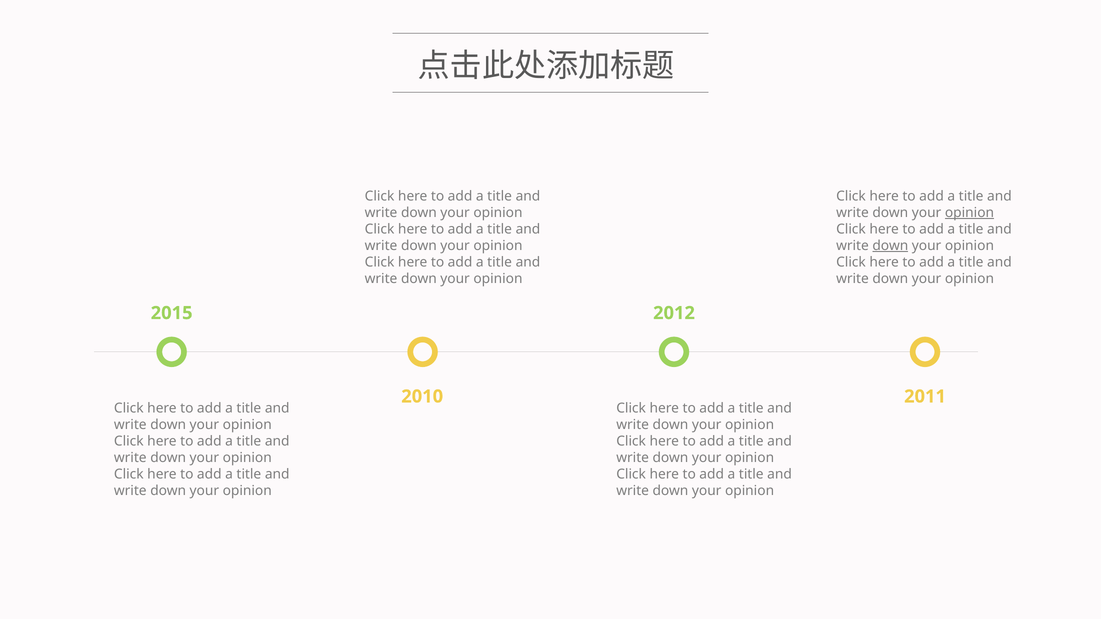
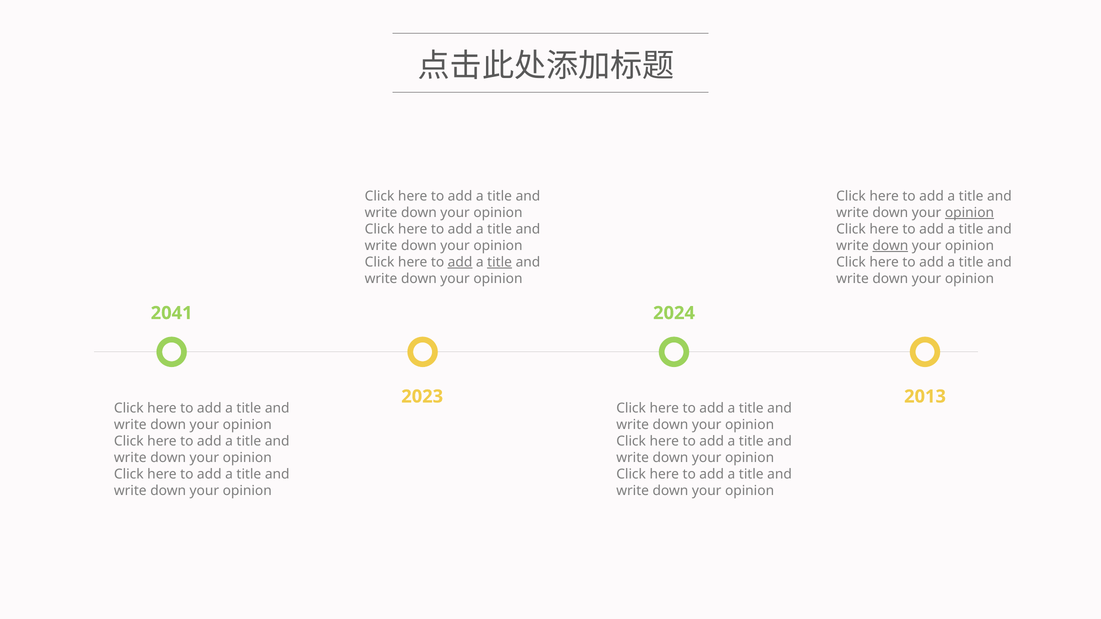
add at (460, 262) underline: none -> present
title at (500, 262) underline: none -> present
2015: 2015 -> 2041
2012: 2012 -> 2024
2010: 2010 -> 2023
2011: 2011 -> 2013
